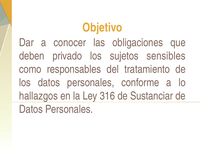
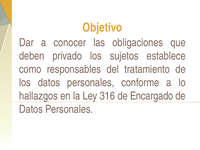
sensibles: sensibles -> establece
Sustanciar: Sustanciar -> Encargado
